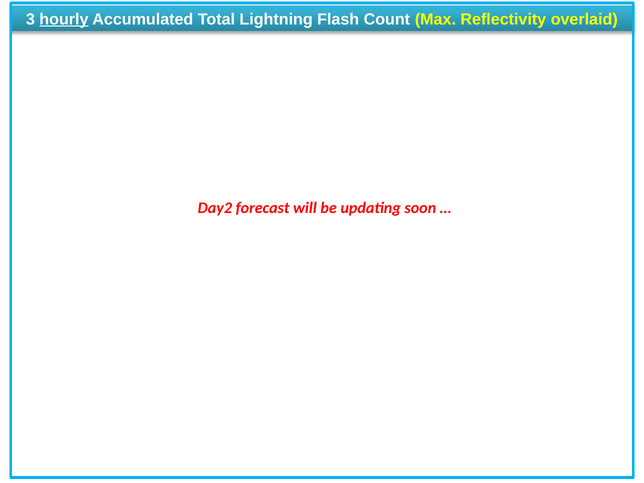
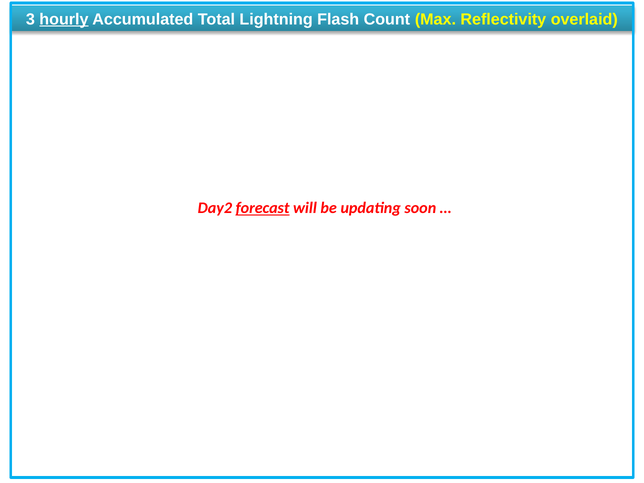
forecast underline: none -> present
